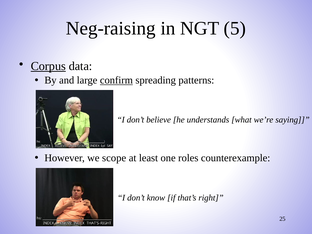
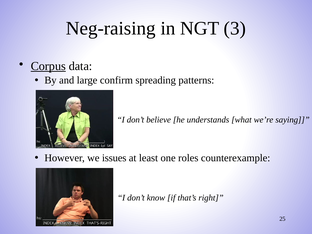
5: 5 -> 3
confirm underline: present -> none
scope: scope -> issues
